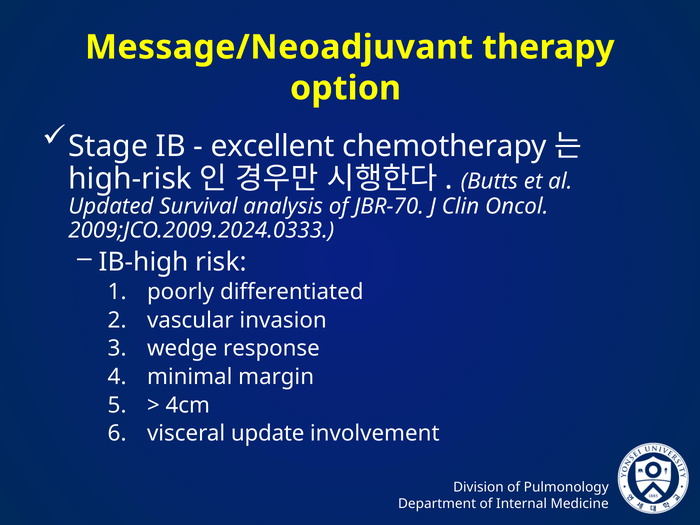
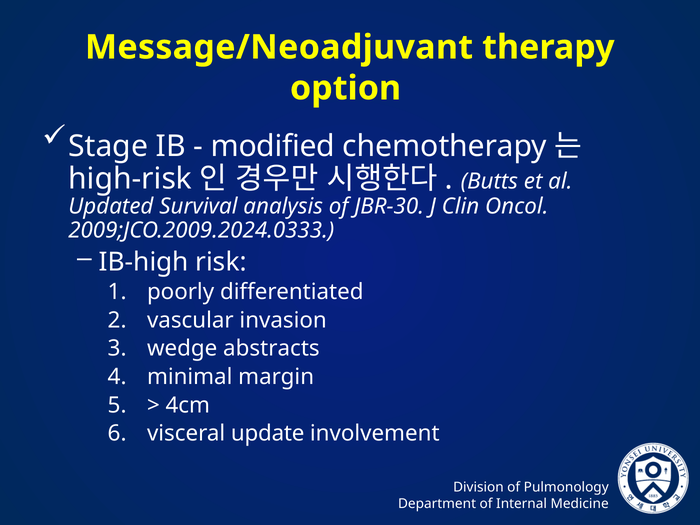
excellent: excellent -> modified
JBR-70: JBR-70 -> JBR-30
response: response -> abstracts
